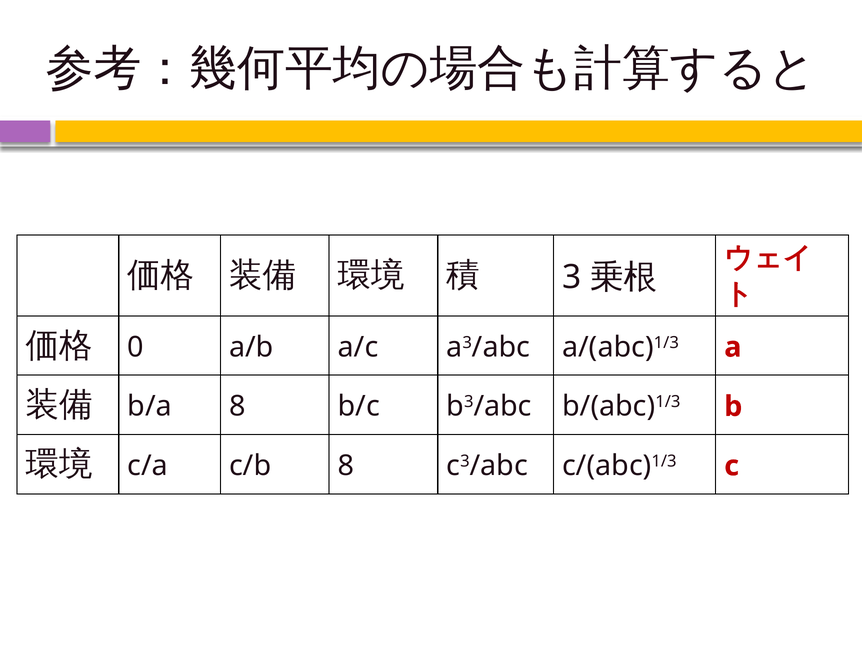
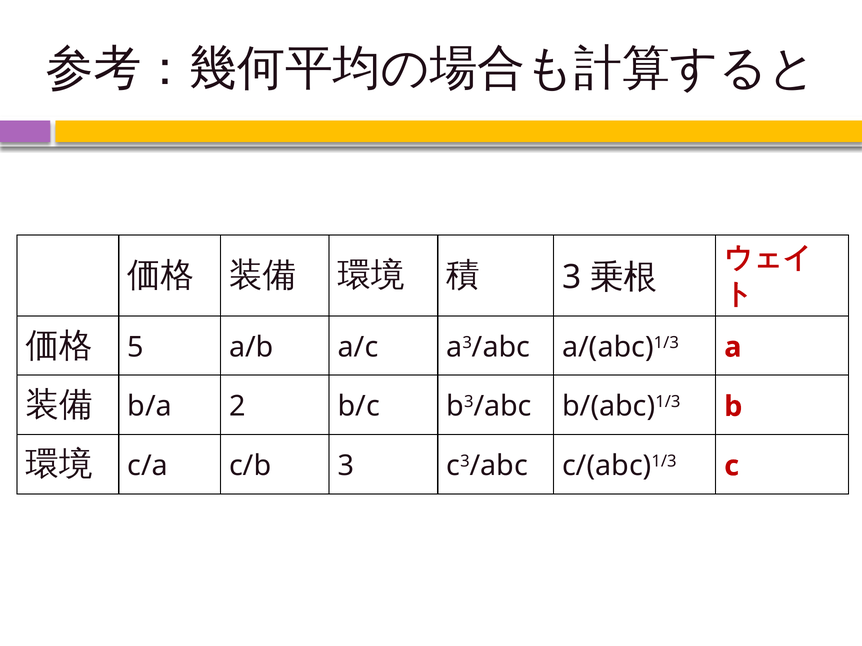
0: 0 -> 5
b/a 8: 8 -> 2
c/b 8: 8 -> 3
